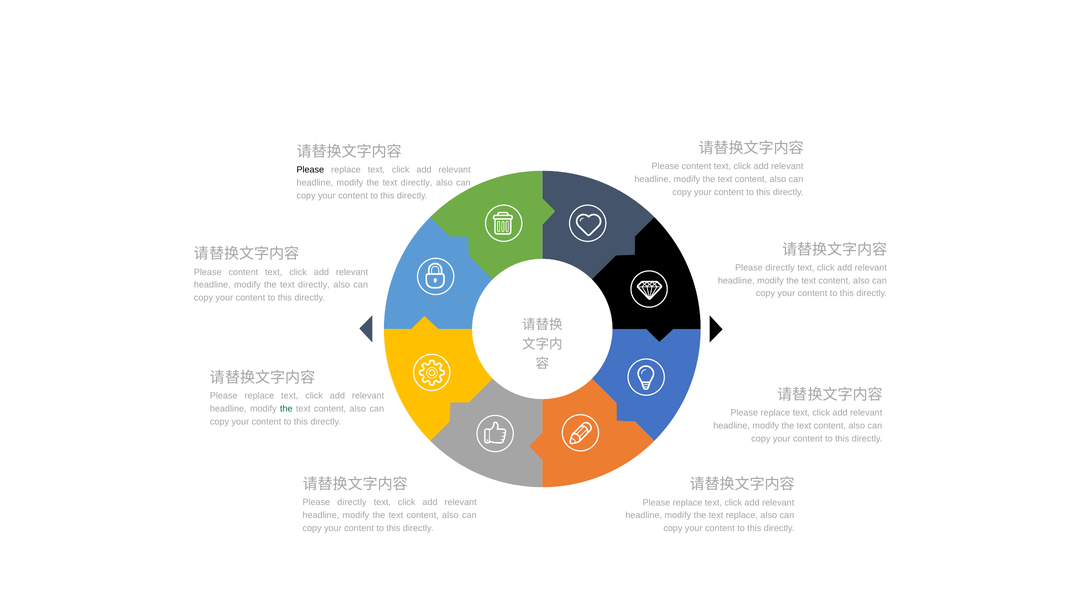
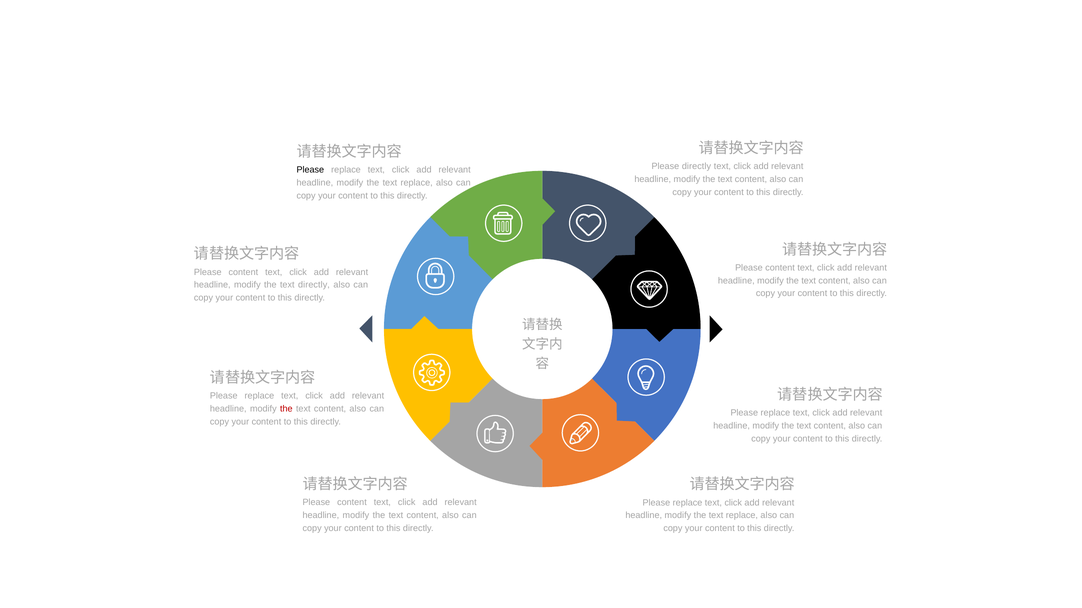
content at (697, 166): content -> directly
directly at (417, 183): directly -> replace
directly at (780, 268): directly -> content
the at (286, 409) colour: green -> red
directly at (352, 503): directly -> content
